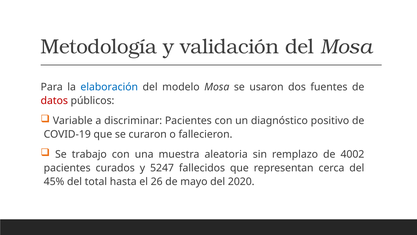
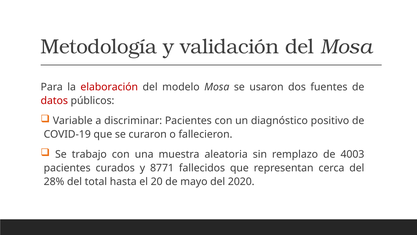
elaboración colour: blue -> red
4002: 4002 -> 4003
5247: 5247 -> 8771
45%: 45% -> 28%
26: 26 -> 20
